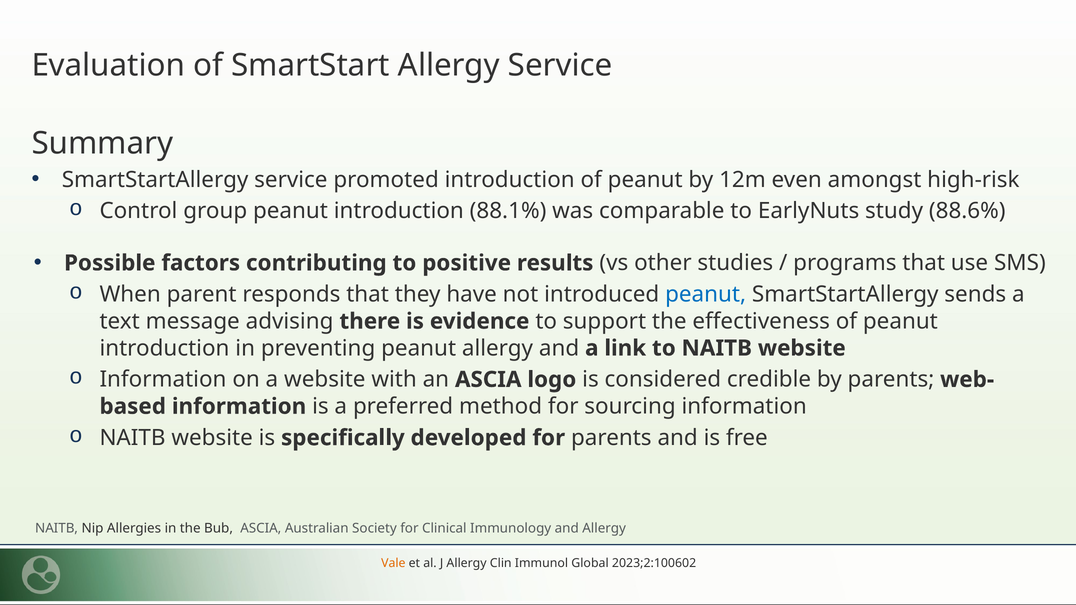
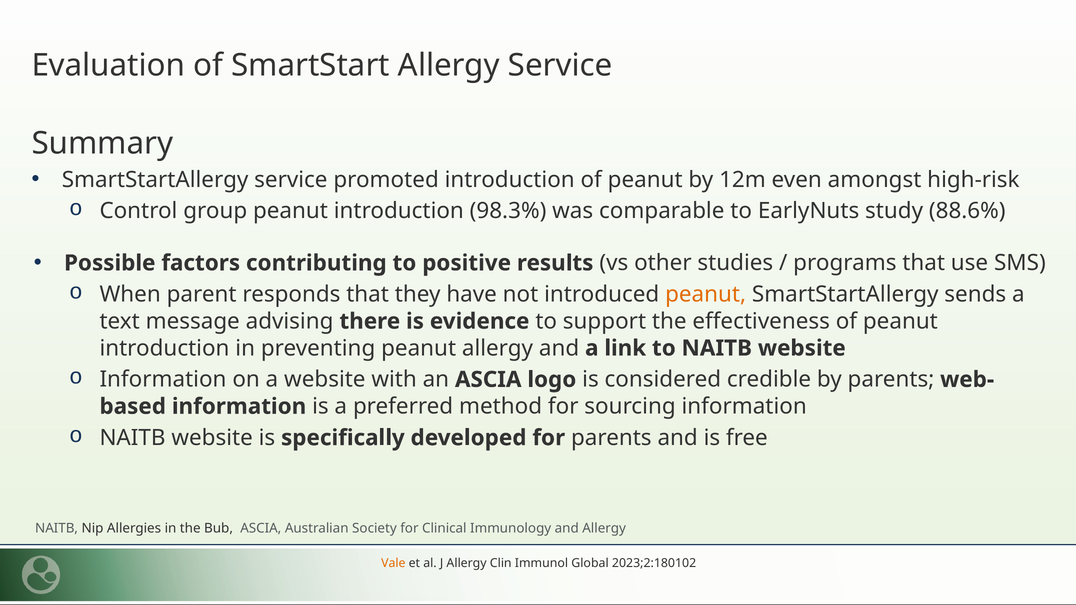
88.1%: 88.1% -> 98.3%
peanut at (706, 294) colour: blue -> orange
2023;2:100602: 2023;2:100602 -> 2023;2:180102
